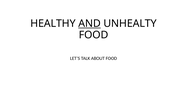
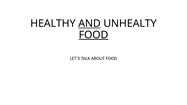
FOOD at (94, 35) underline: none -> present
